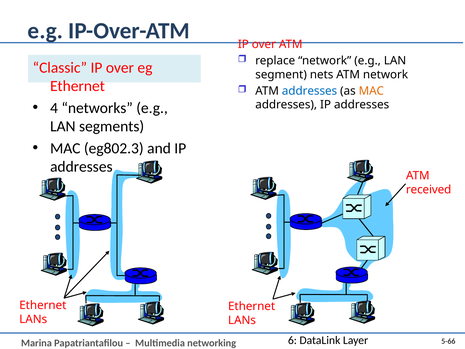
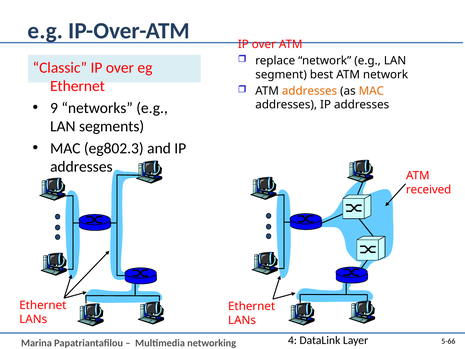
nets: nets -> best
addresses at (310, 91) colour: blue -> orange
4: 4 -> 9
6: 6 -> 4
